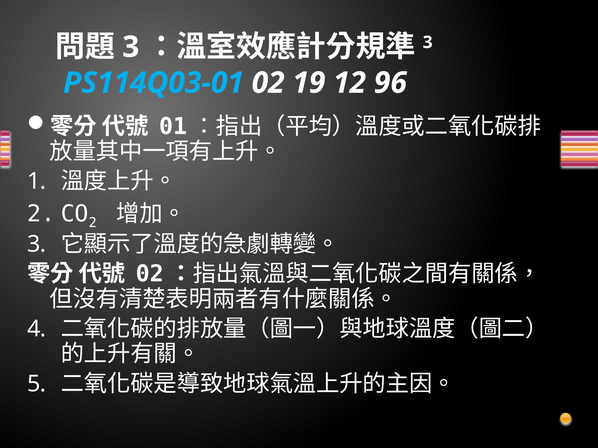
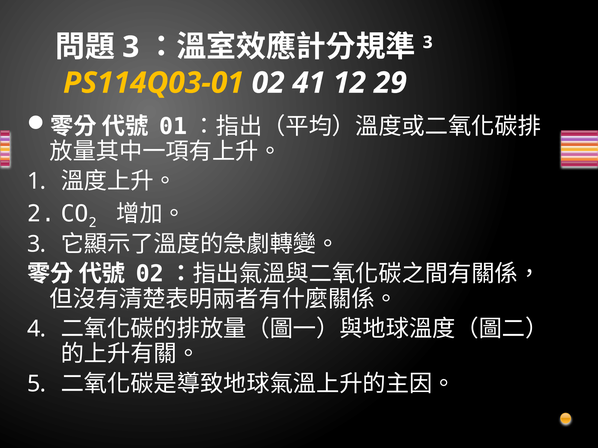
PS114Q03-01 colour: light blue -> yellow
19: 19 -> 41
96: 96 -> 29
